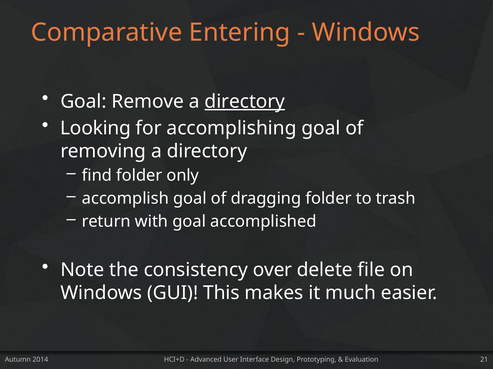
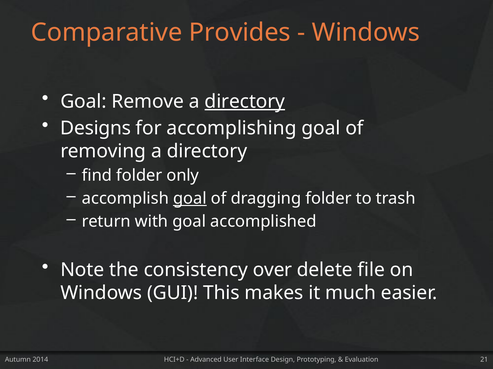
Entering: Entering -> Provides
Looking: Looking -> Designs
goal at (190, 199) underline: none -> present
